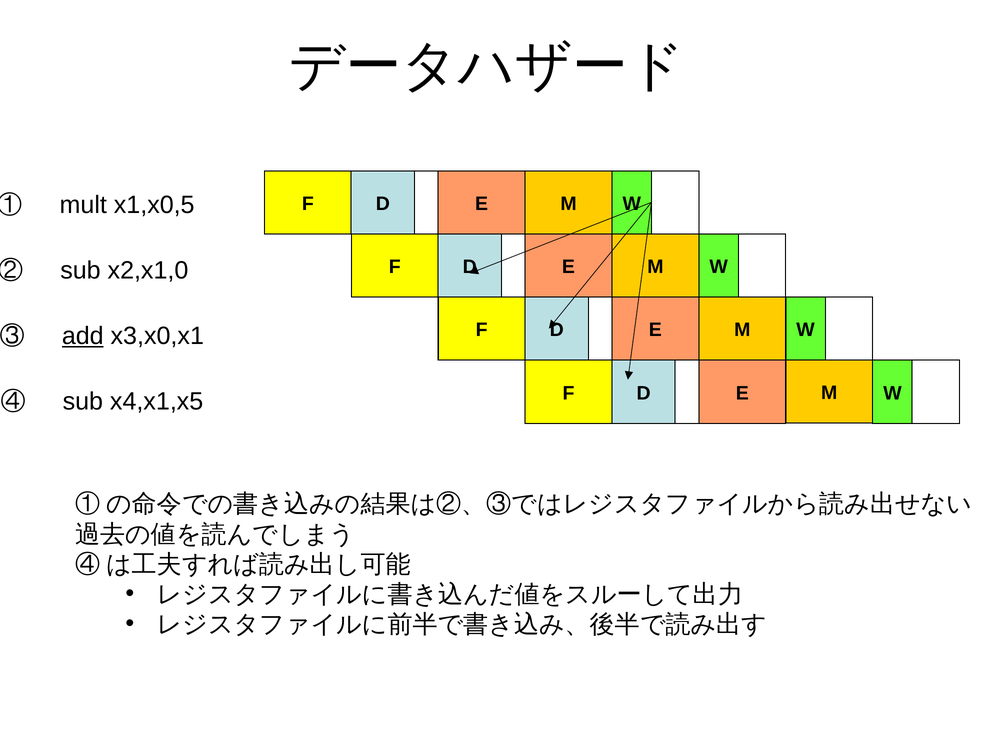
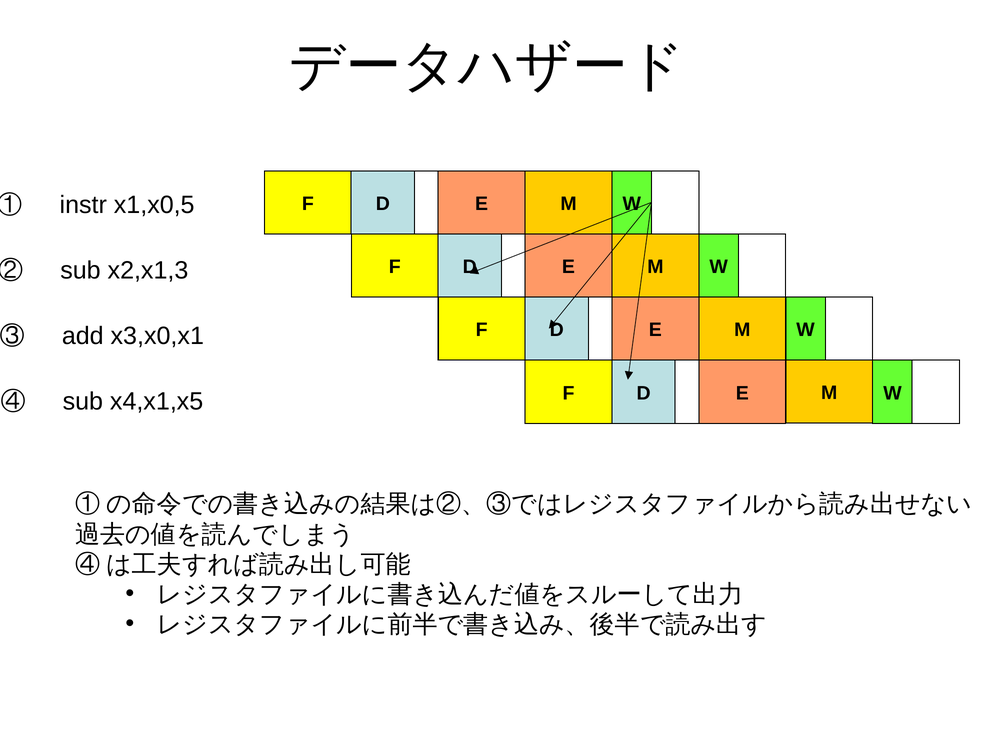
mult: mult -> instr
x2,x1,0: x2,x1,0 -> x2,x1,3
add underline: present -> none
